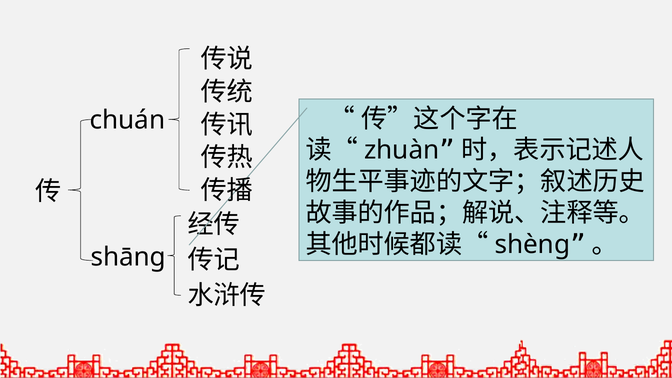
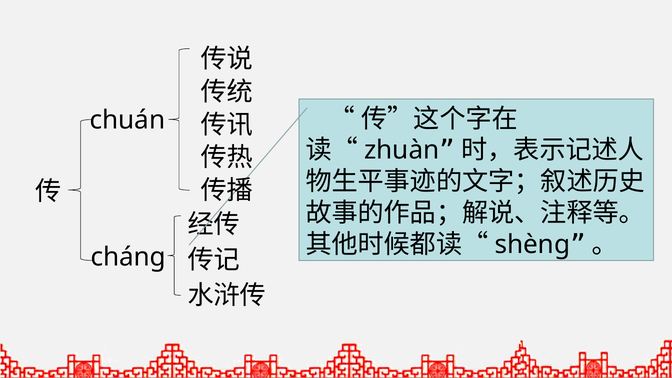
shāng: shāng -> cháng
